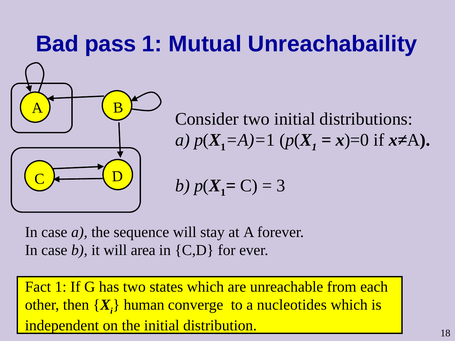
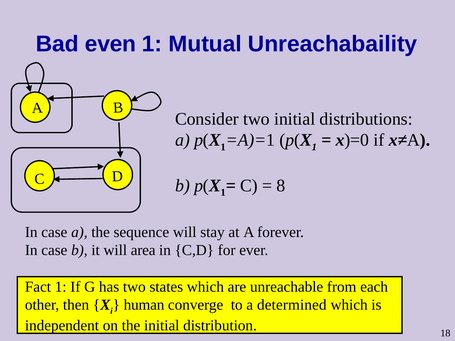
pass: pass -> even
3: 3 -> 8
nucleotides: nucleotides -> determined
